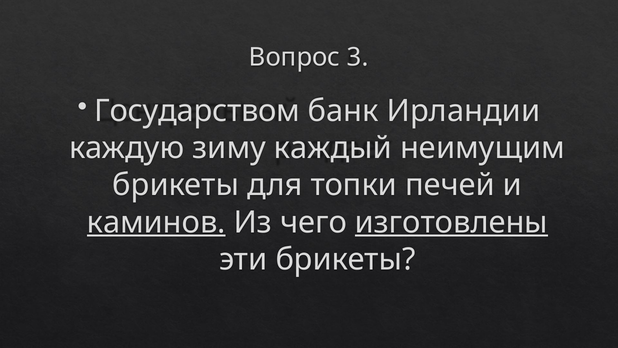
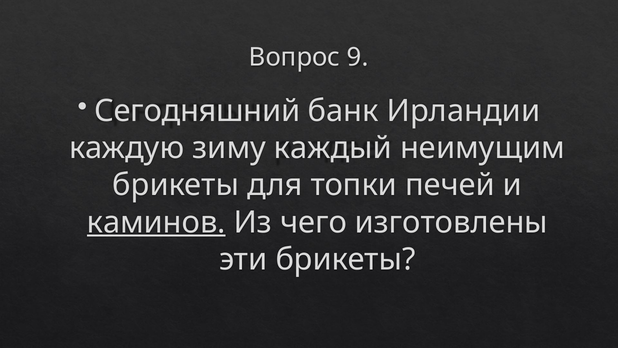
3: 3 -> 9
Государством: Государством -> Сегодняшний
изготовлены underline: present -> none
